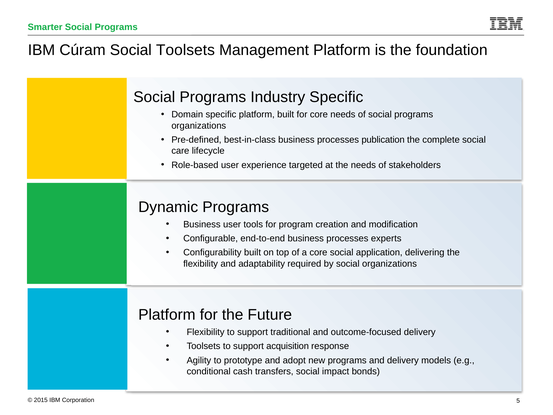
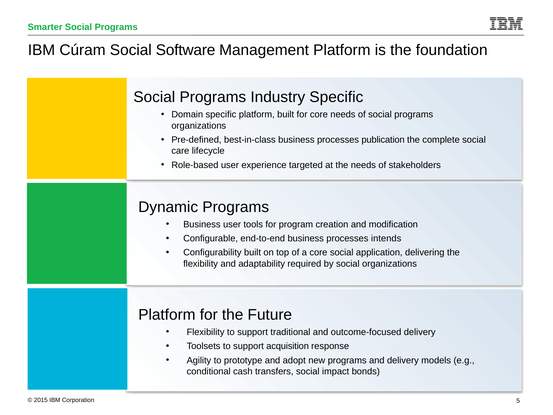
Social Toolsets: Toolsets -> Software
experts: experts -> intends
